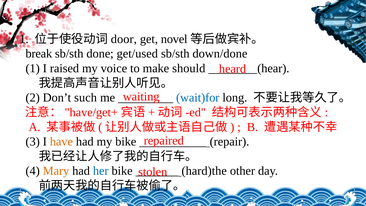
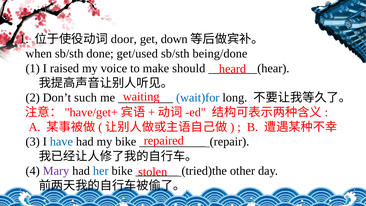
novel: novel -> down
break: break -> when
down/done: down/done -> being/done
have colour: orange -> blue
Mary colour: orange -> purple
hard)the: hard)the -> tried)the
